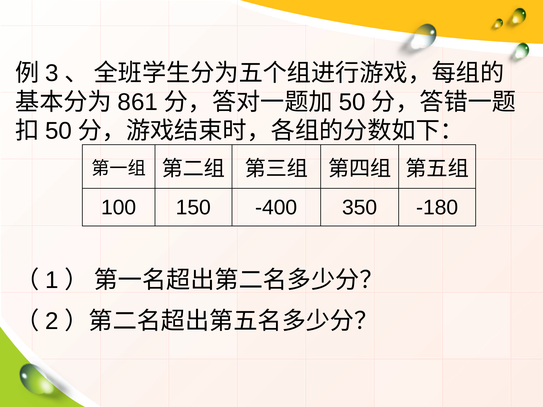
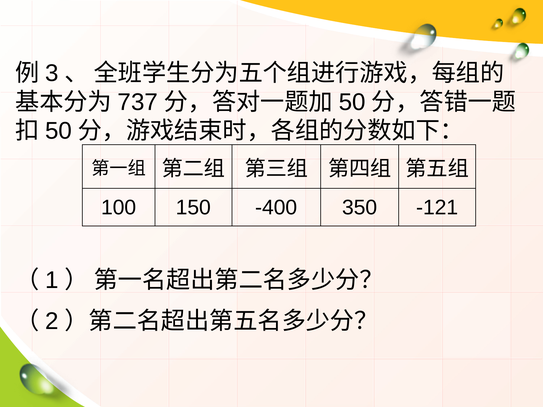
861: 861 -> 737
-180: -180 -> -121
